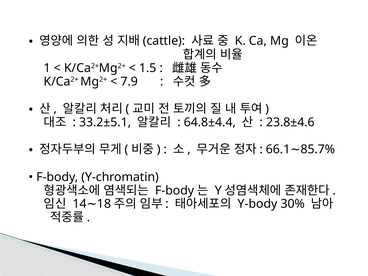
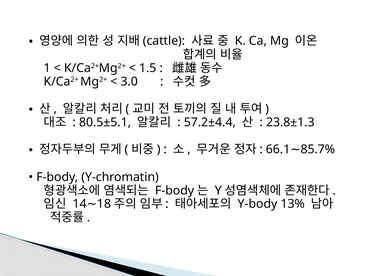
7.9: 7.9 -> 3.0
33.2±5.1: 33.2±5.1 -> 80.5±5.1
64.8±4.4: 64.8±4.4 -> 57.2±4.4
23.8±4.6: 23.8±4.6 -> 23.8±1.3
30%: 30% -> 13%
